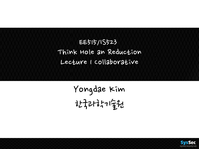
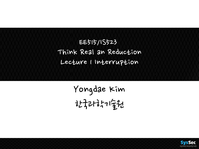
Hole: Hole -> Real
Collaborative: Collaborative -> Interruption
